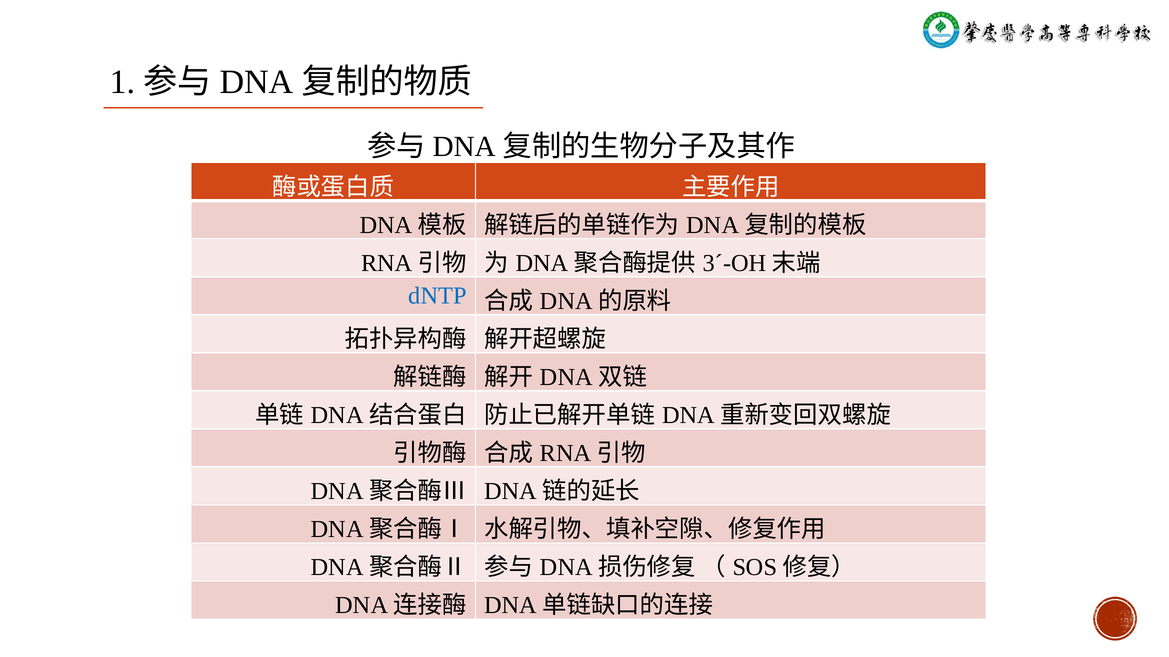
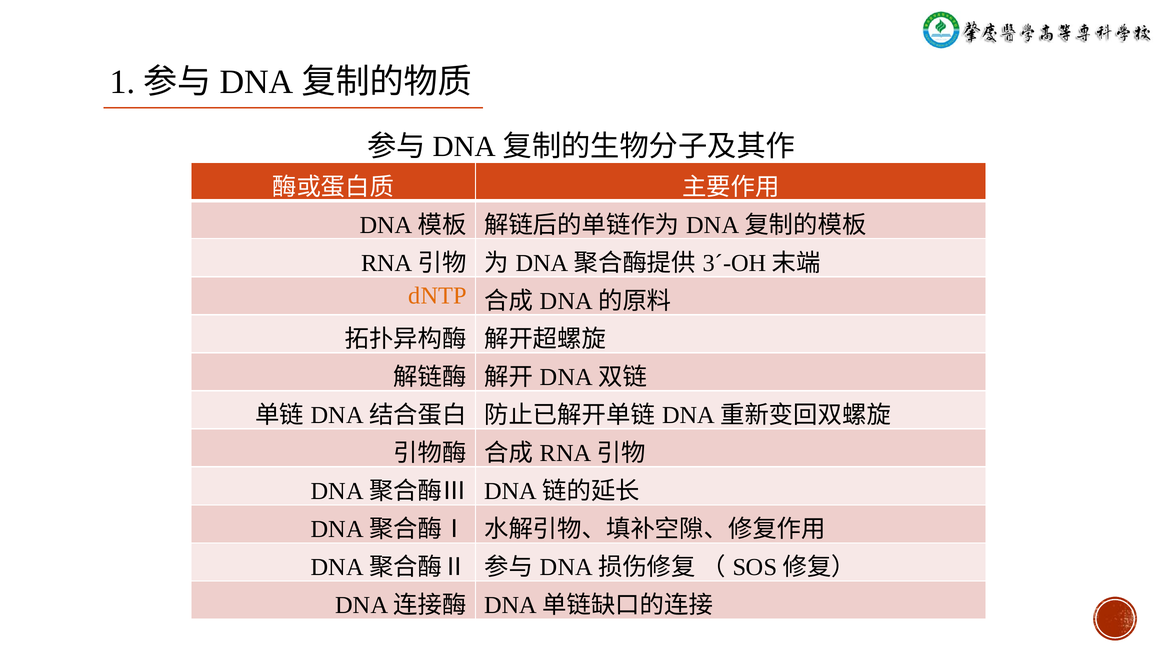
dNTP colour: blue -> orange
